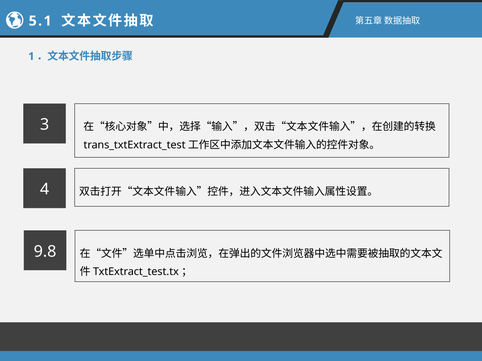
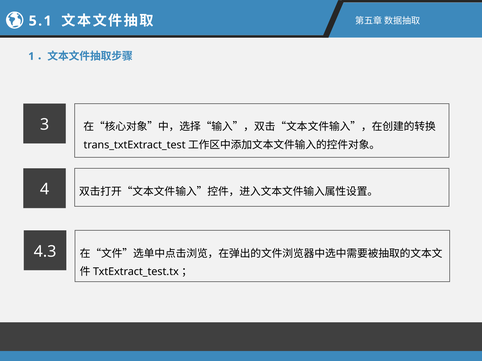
9.8: 9.8 -> 4.3
